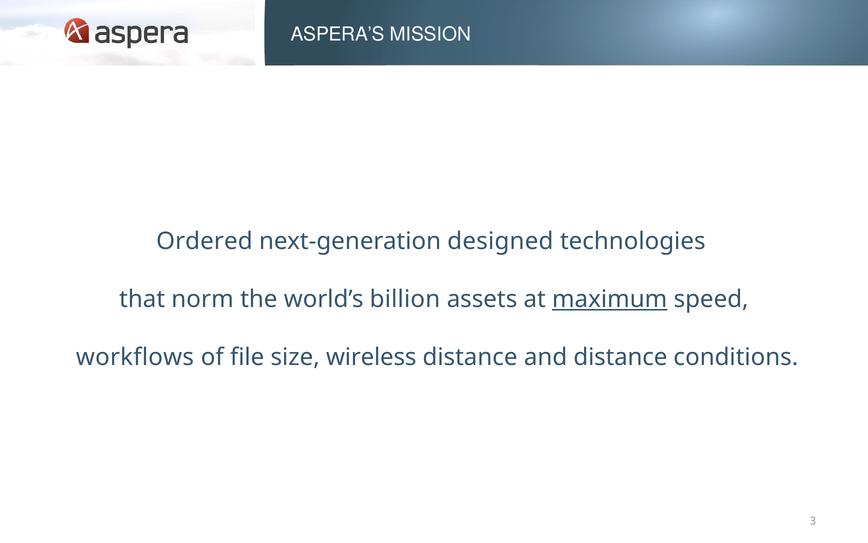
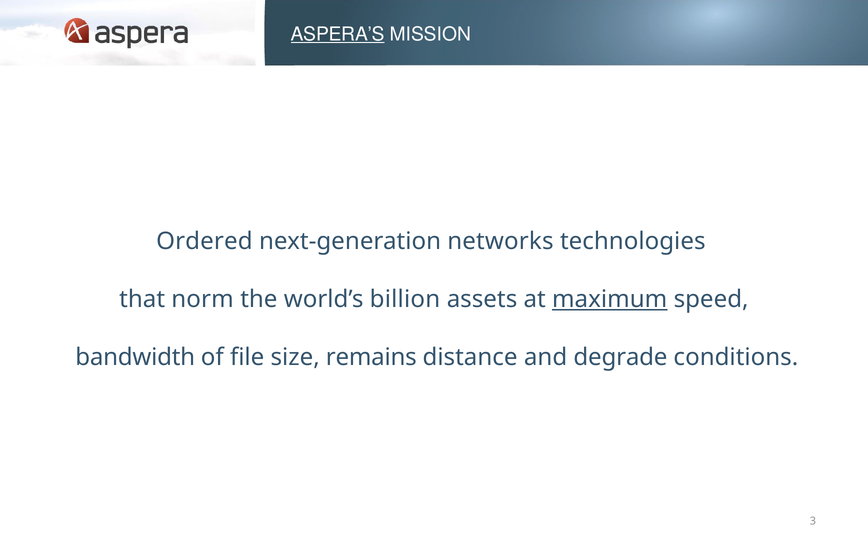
ASPERA’S underline: none -> present
designed: designed -> networks
workflows: workflows -> bandwidth
wireless: wireless -> remains
and distance: distance -> degrade
